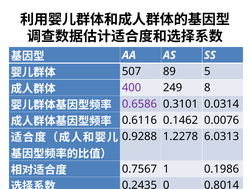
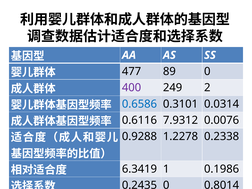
507: 507 -> 477
89 5: 5 -> 0
8: 8 -> 2
0.6586 colour: purple -> blue
0.1462: 0.1462 -> 7.9312
6.0313: 6.0313 -> 0.2338
0.7567: 0.7567 -> 6.3419
